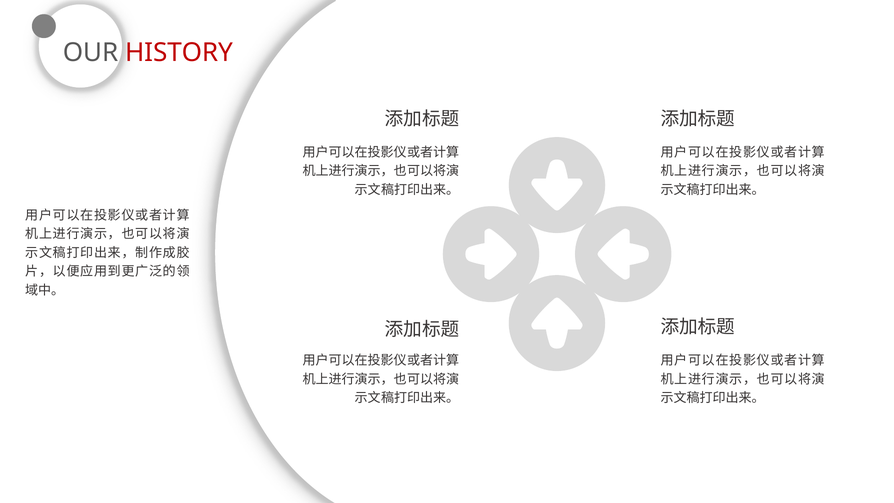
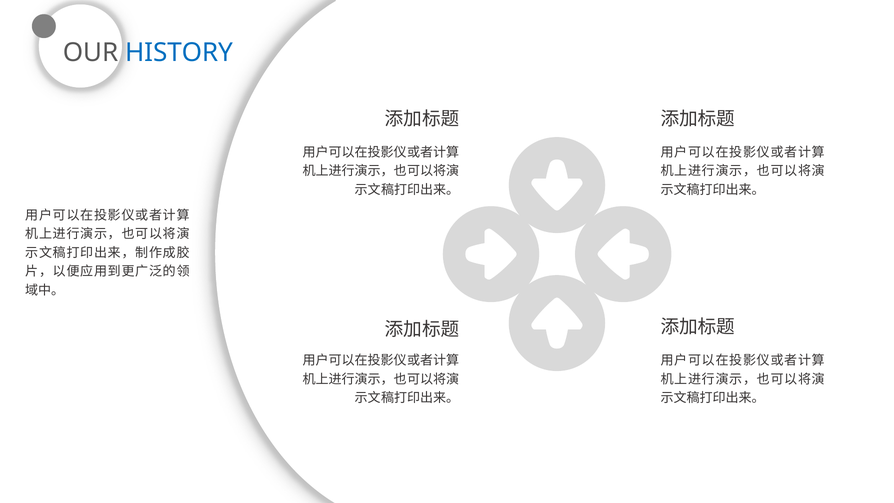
HISTORY colour: red -> blue
